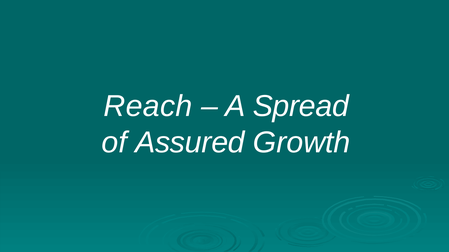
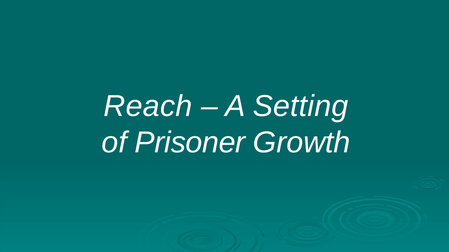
Spread: Spread -> Setting
Assured: Assured -> Prisoner
